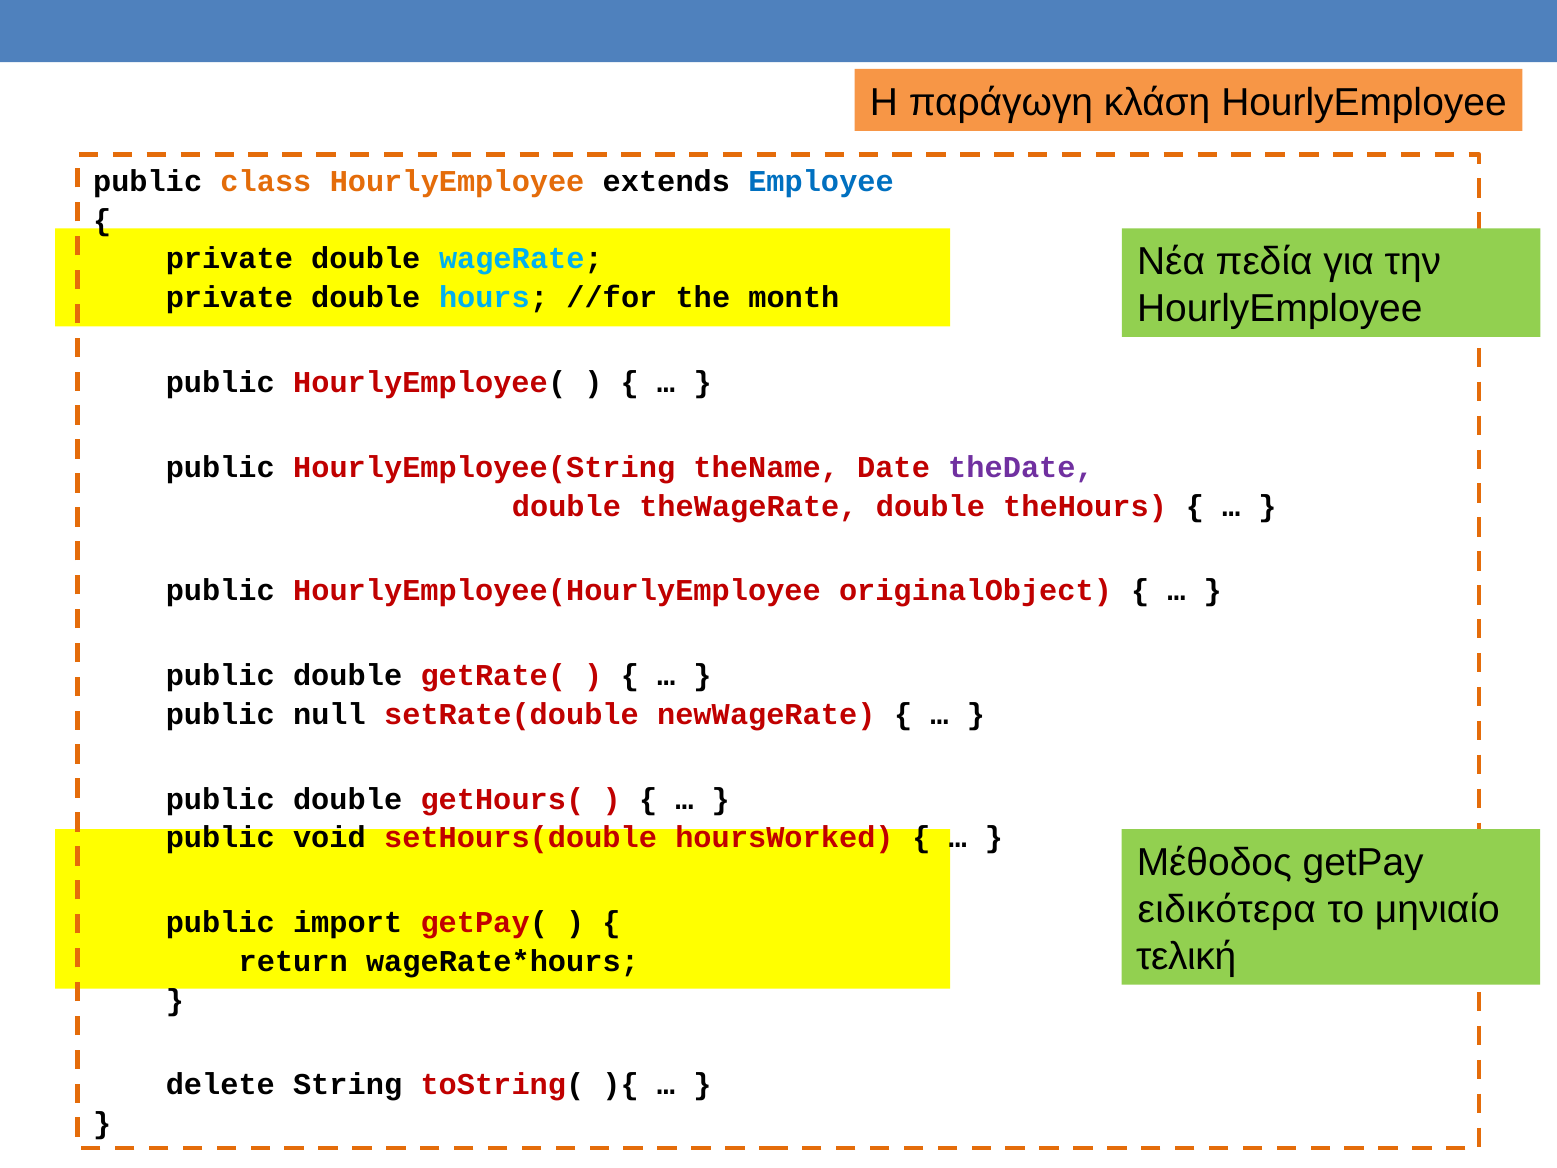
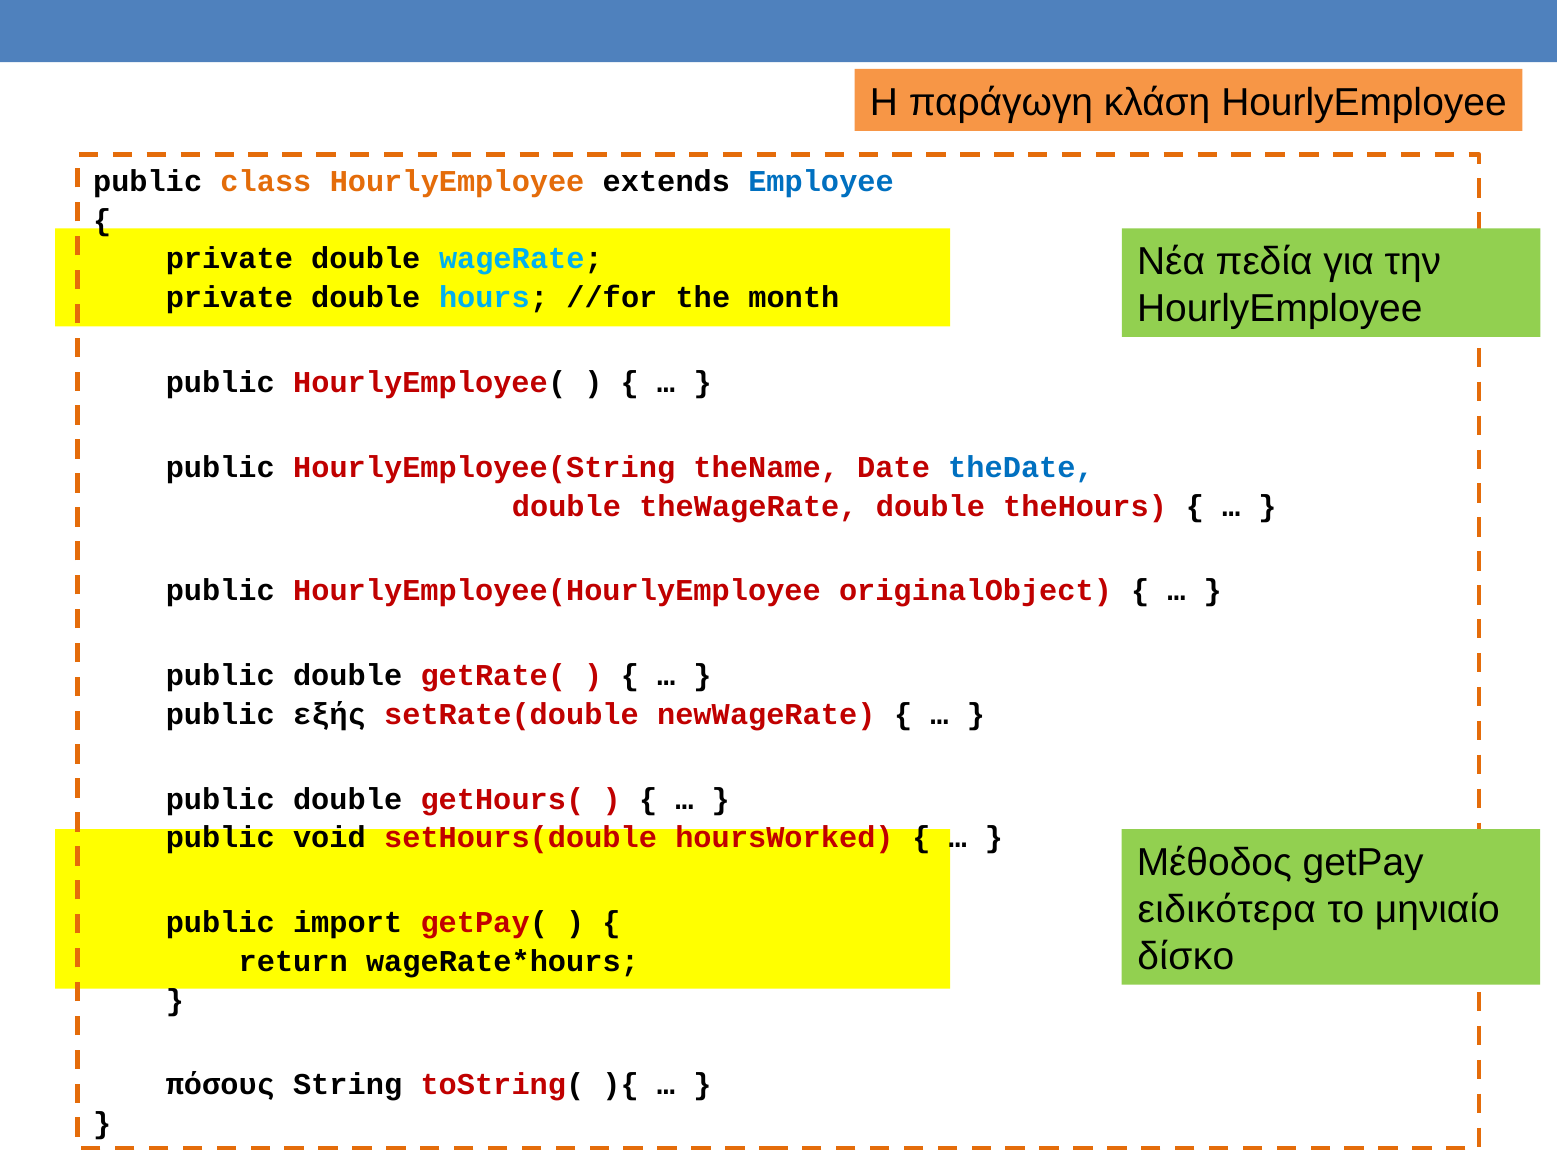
theDate colour: purple -> blue
null: null -> εξής
τελική: τελική -> δίσκο
delete: delete -> πόσους
